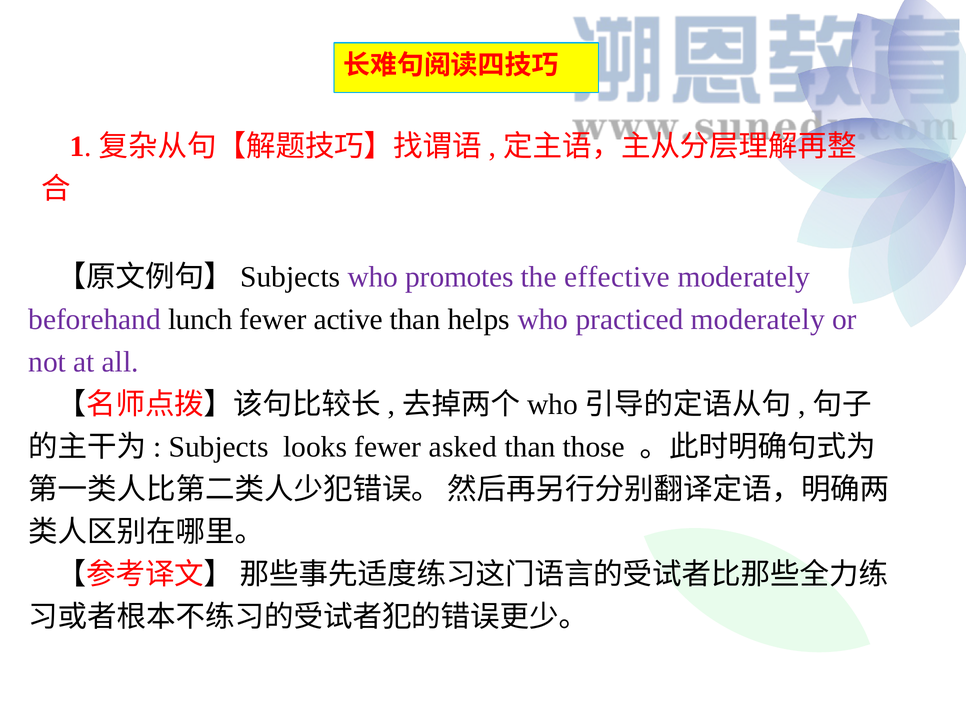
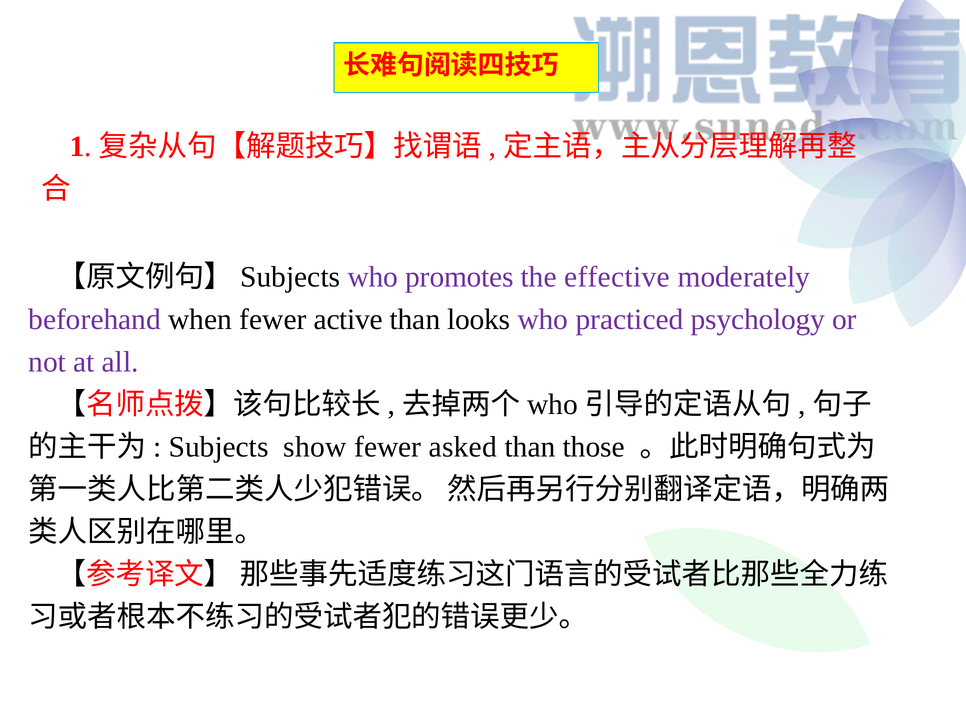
lunch: lunch -> when
helps: helps -> looks
practiced moderately: moderately -> psychology
looks: looks -> show
